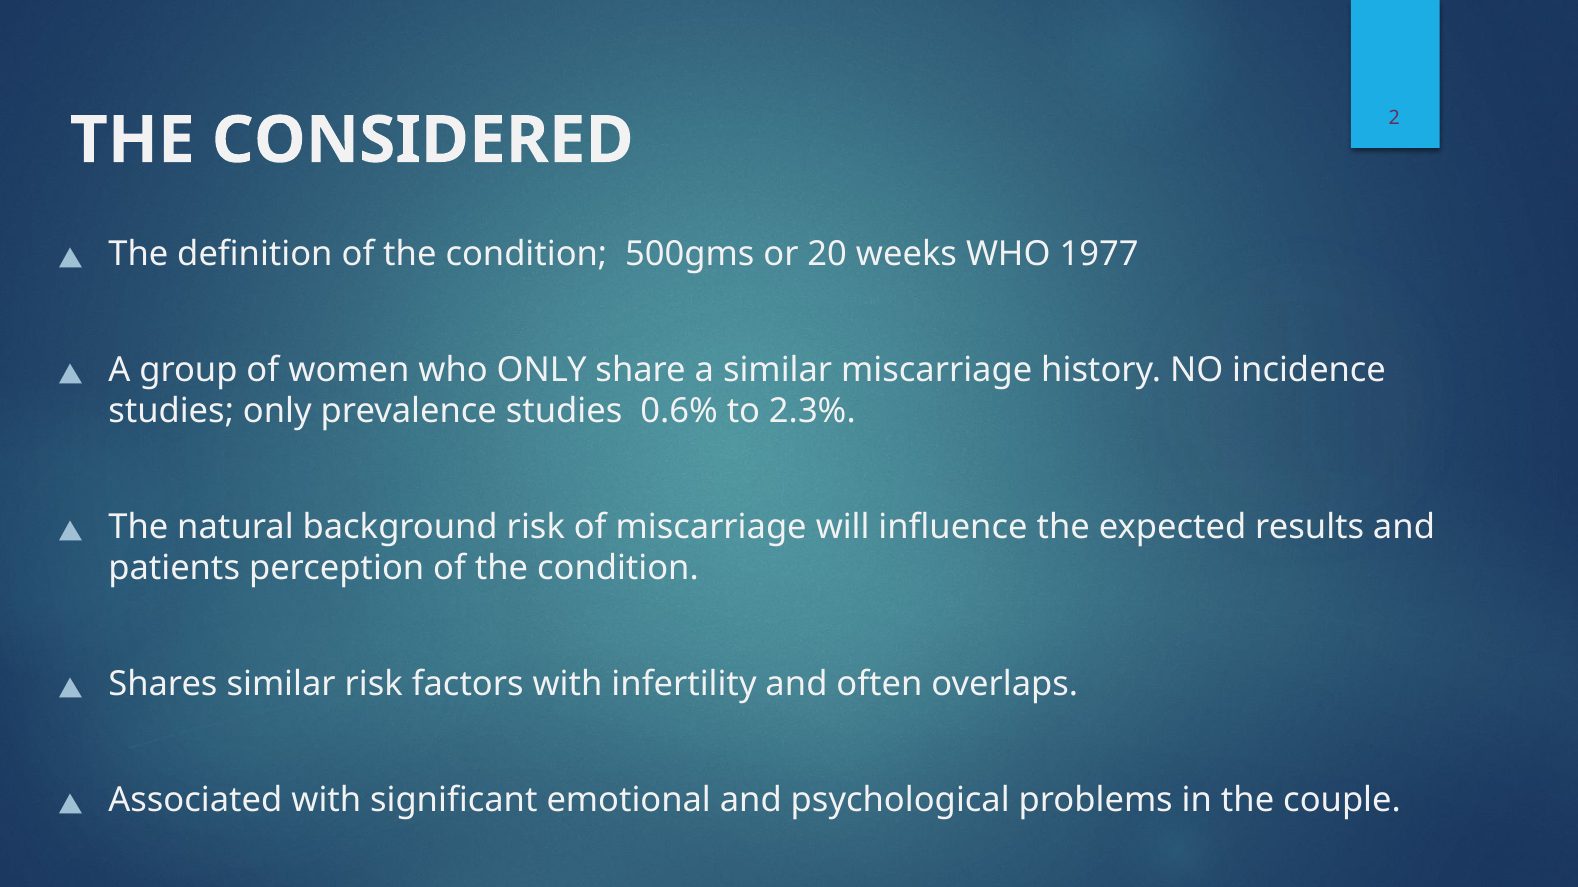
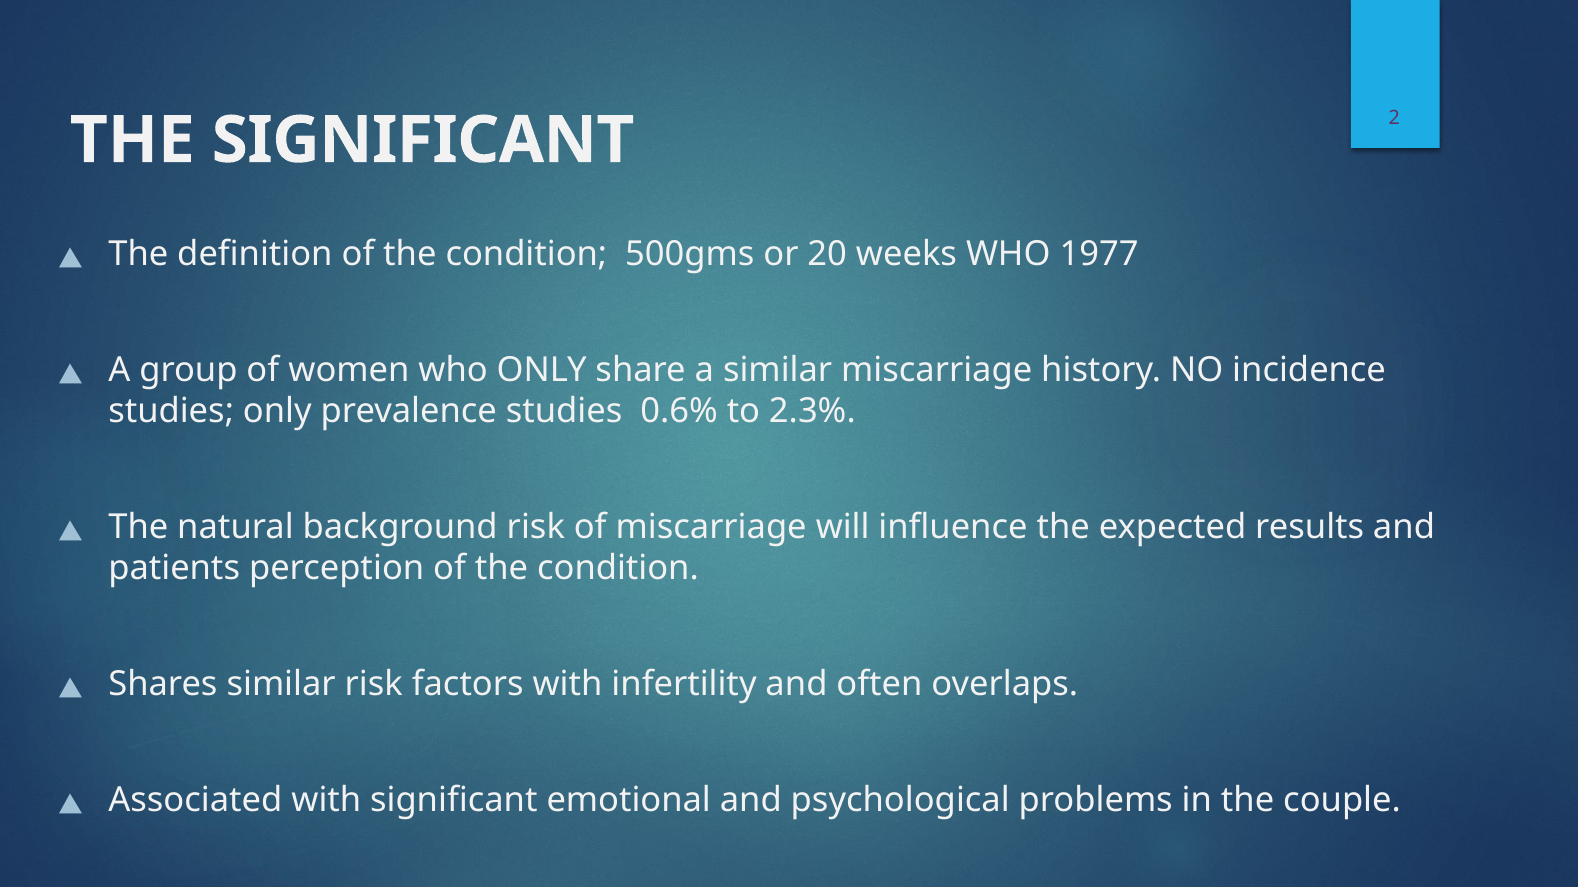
THE CONSIDERED: CONSIDERED -> SIGNIFICANT
